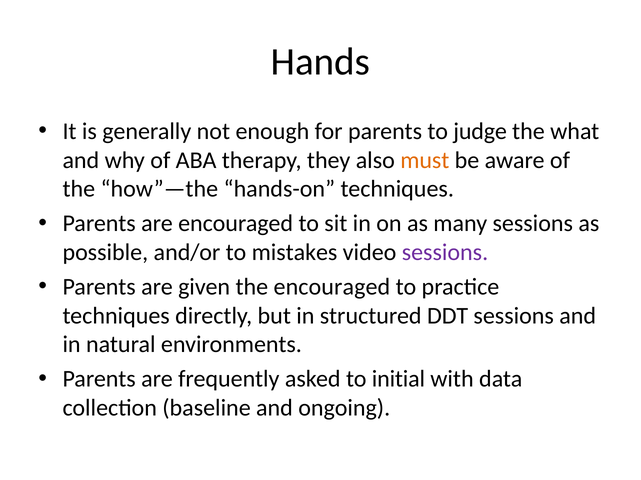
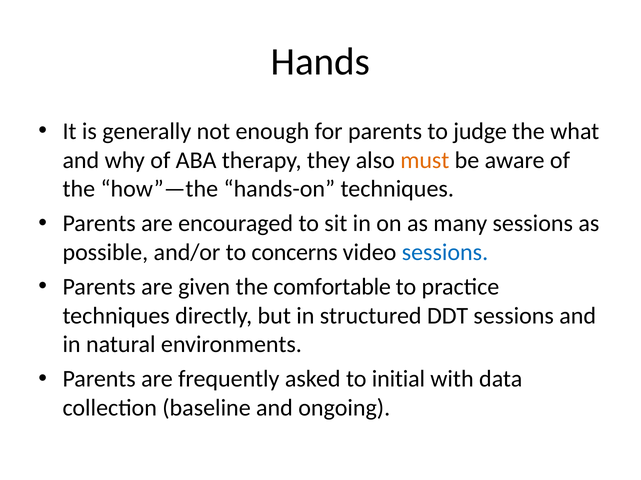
mistakes: mistakes -> concerns
sessions at (445, 253) colour: purple -> blue
the encouraged: encouraged -> comfortable
